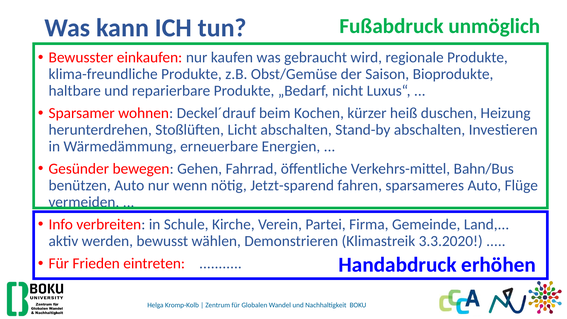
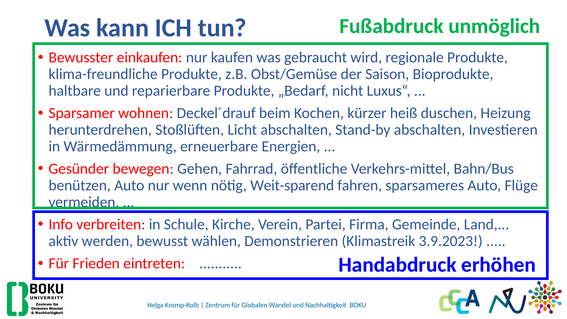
Jetzt-sparend: Jetzt-sparend -> Weit-sparend
3.3.2020: 3.3.2020 -> 3.9.2023
